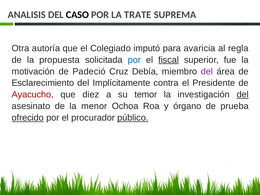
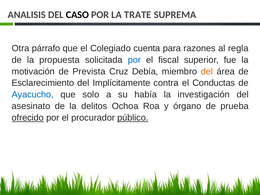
autoría: autoría -> párrafo
imputó: imputó -> cuenta
avaricia: avaricia -> razones
fiscal underline: present -> none
Padeció: Padeció -> Prevista
del at (207, 71) colour: purple -> orange
Presidente: Presidente -> Conductas
Ayacucho colour: red -> blue
diez: diez -> solo
temor: temor -> había
del at (243, 95) underline: present -> none
menor: menor -> delitos
